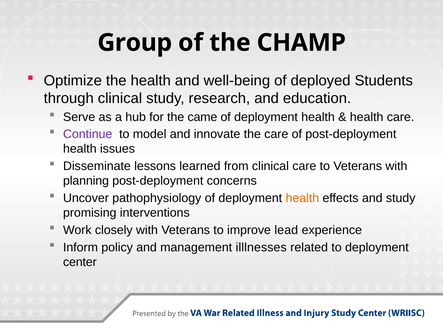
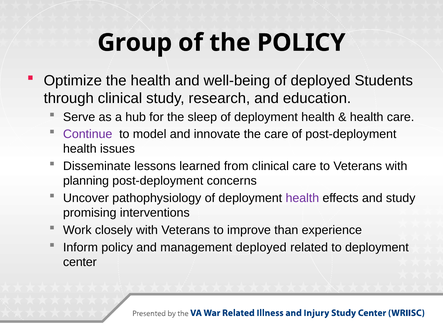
the CHAMP: CHAMP -> POLICY
came: came -> sleep
health at (302, 198) colour: orange -> purple
lead: lead -> than
management illlnesses: illlnesses -> deployed
